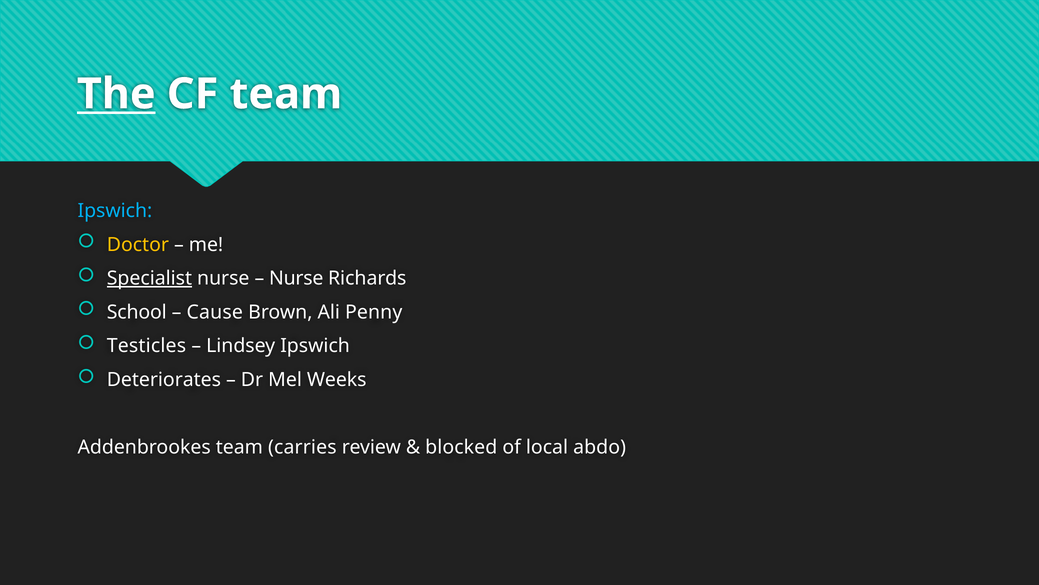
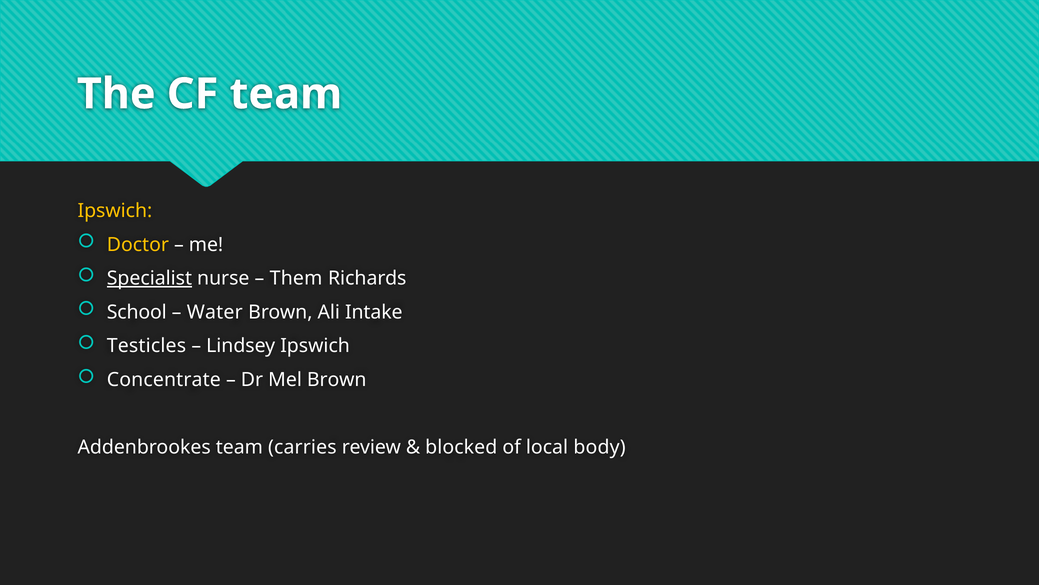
The underline: present -> none
Ipswich at (115, 211) colour: light blue -> yellow
Nurse at (296, 278): Nurse -> Them
Cause: Cause -> Water
Penny: Penny -> Intake
Deteriorates: Deteriorates -> Concentrate
Mel Weeks: Weeks -> Brown
abdo: abdo -> body
